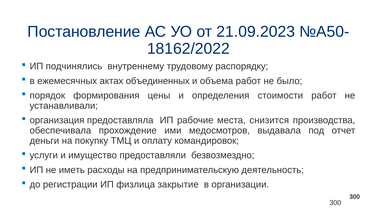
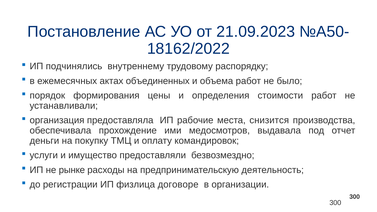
иметь: иметь -> рынке
закрытие: закрытие -> договоре
